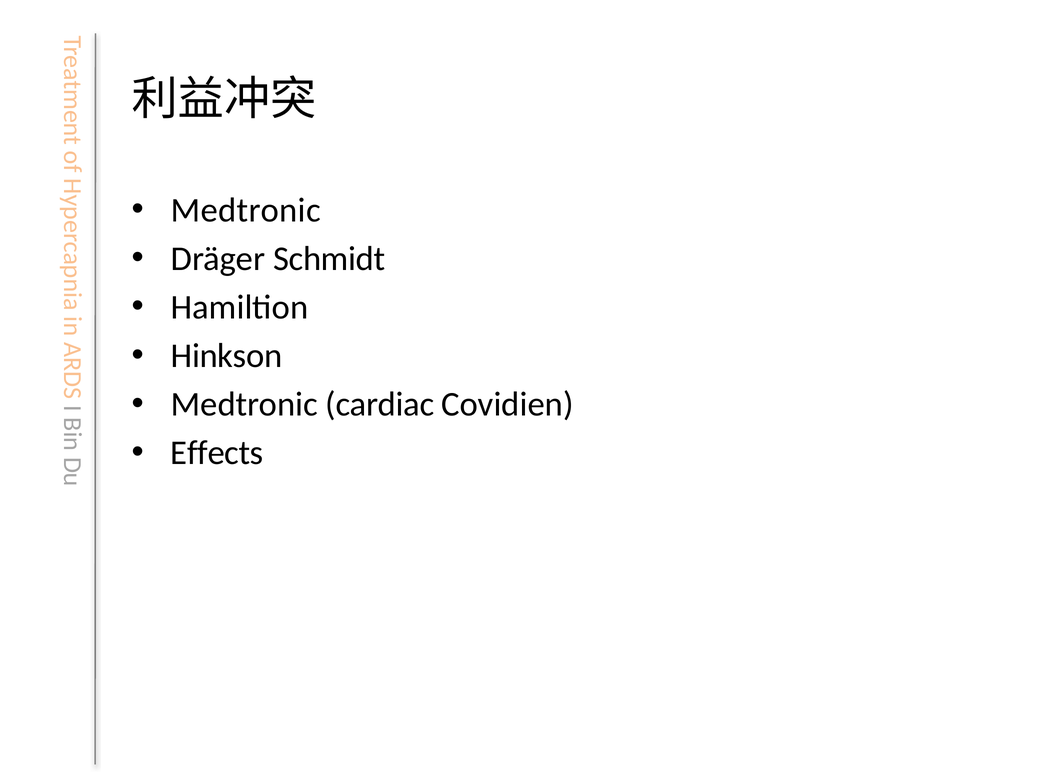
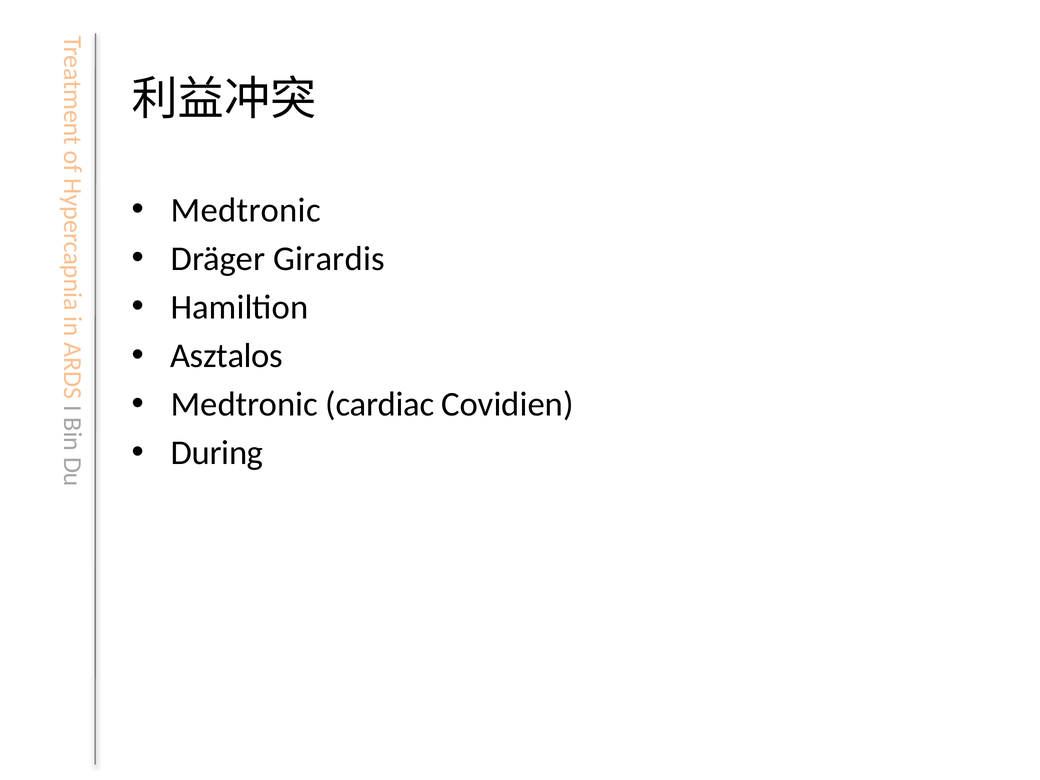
Schmidt: Schmidt -> Girardis
Hinkson: Hinkson -> Asztalos
Effects: Effects -> During
